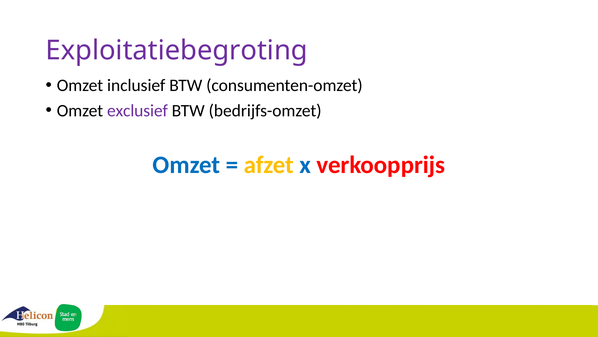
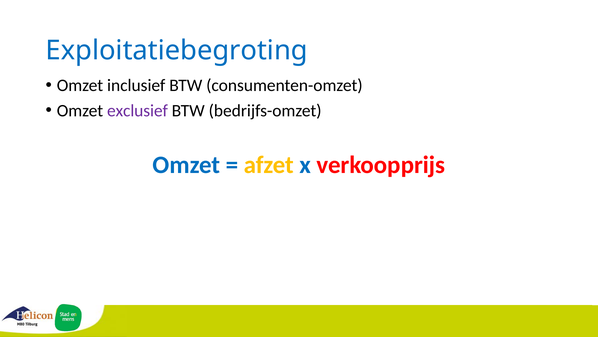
Exploitatiebegroting colour: purple -> blue
